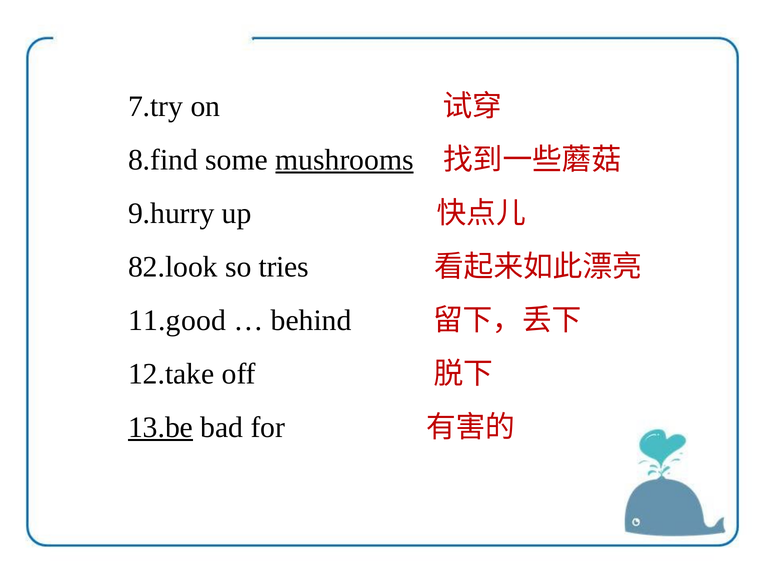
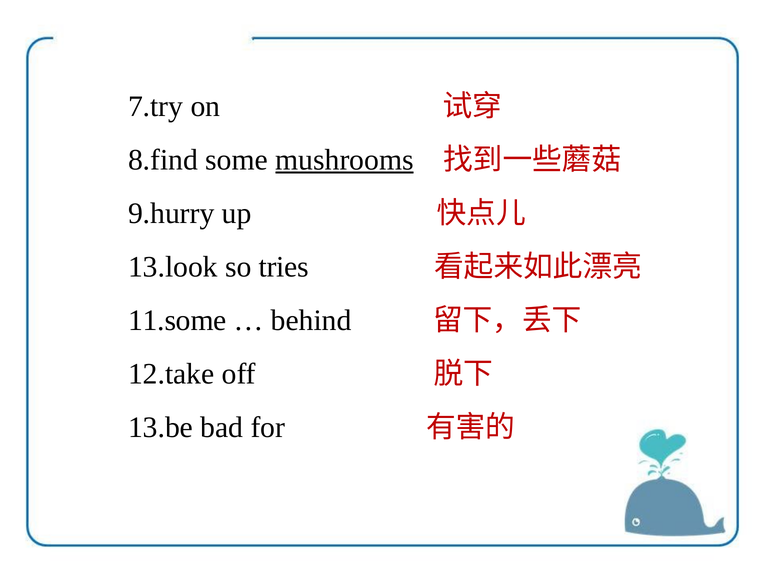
82.look: 82.look -> 13.look
11.good: 11.good -> 11.some
13.be underline: present -> none
